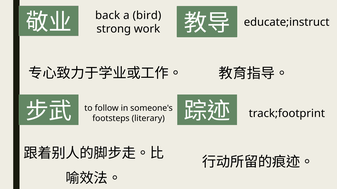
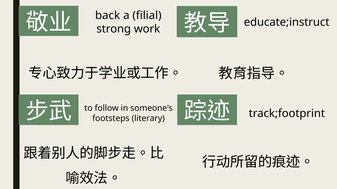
bird: bird -> filial
